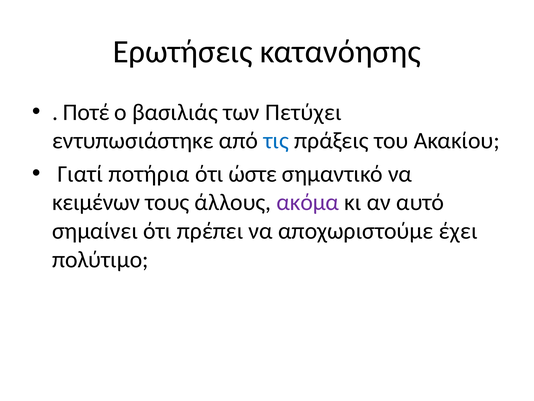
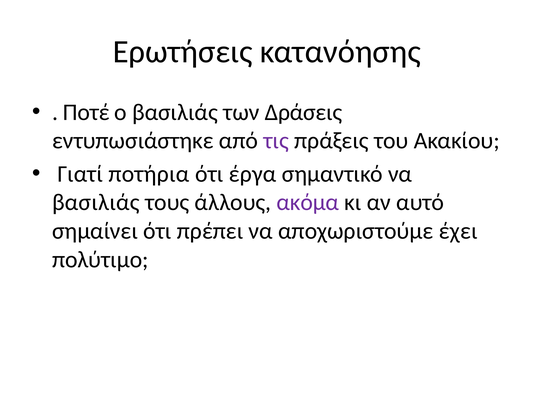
Πετύχει: Πετύχει -> Δράσεις
τις colour: blue -> purple
ώστε: ώστε -> έργα
κειμένων at (96, 202): κειμένων -> βασιλιάς
